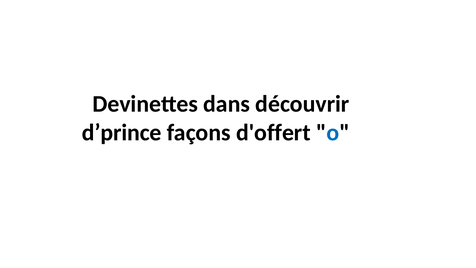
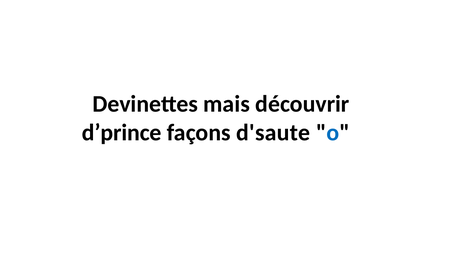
dans: dans -> mais
d'offert: d'offert -> d'saute
